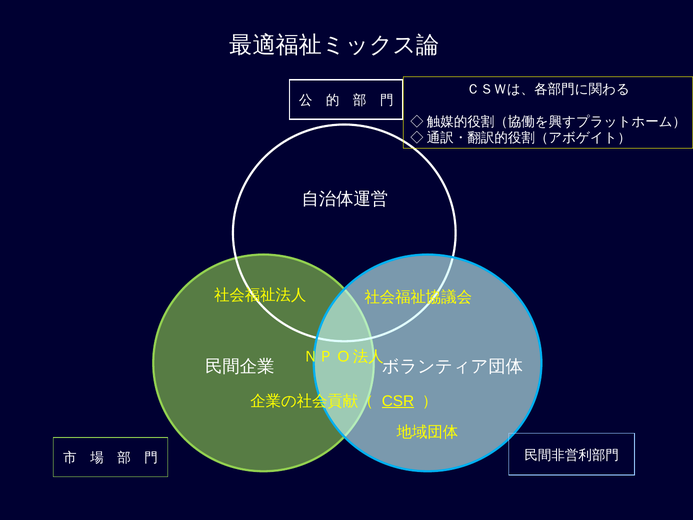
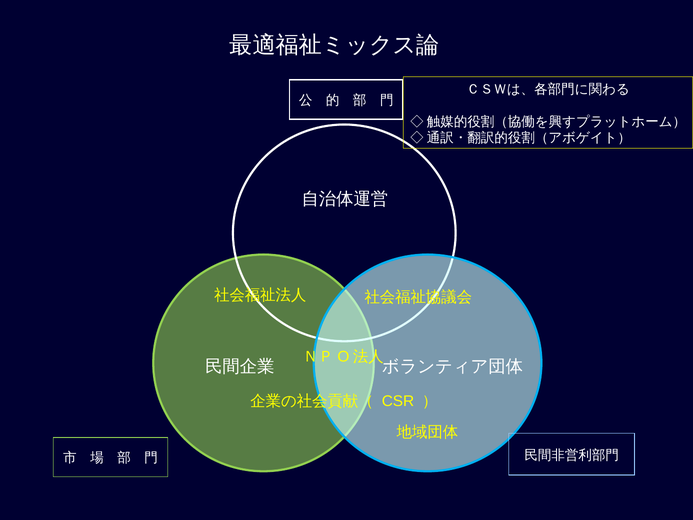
CSR underline: present -> none
